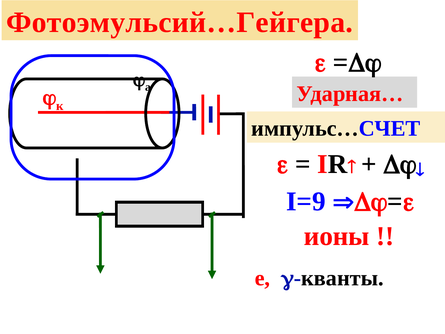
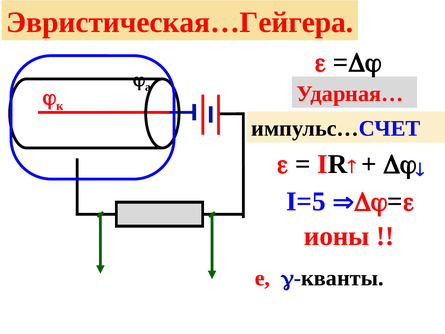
Фотоэмульсий…Гейгера: Фотоэмульсий…Гейгера -> Эвристическая…Гейгера
I=9: I=9 -> I=5
